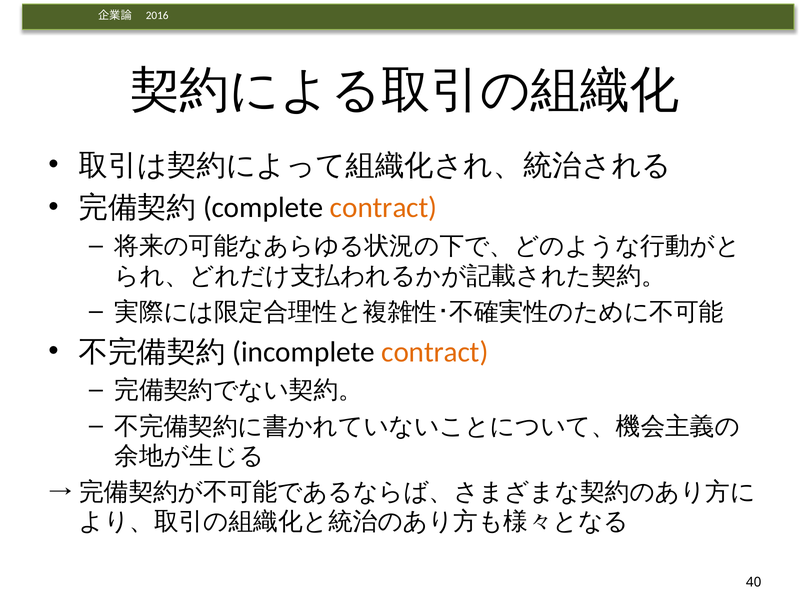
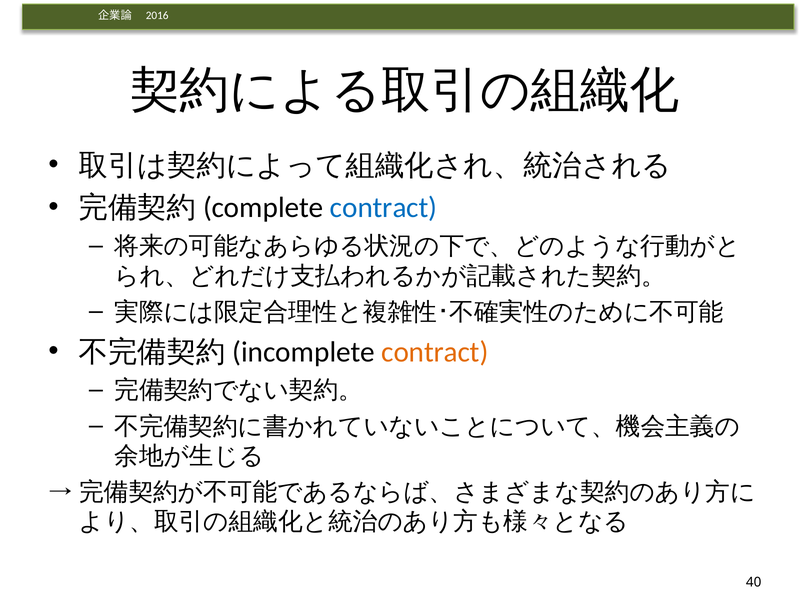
contract at (384, 208) colour: orange -> blue
